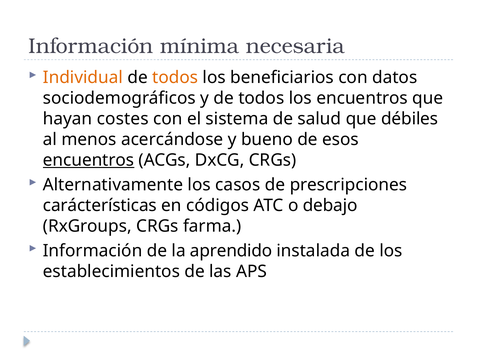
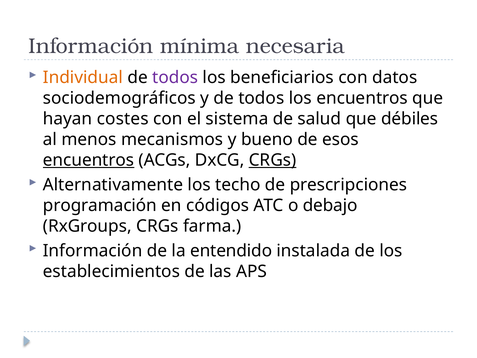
todos at (175, 77) colour: orange -> purple
acercándose: acercándose -> mecanismos
CRGs at (273, 160) underline: none -> present
casos: casos -> techo
carácterísticas: carácterísticas -> programación
aprendido: aprendido -> entendido
